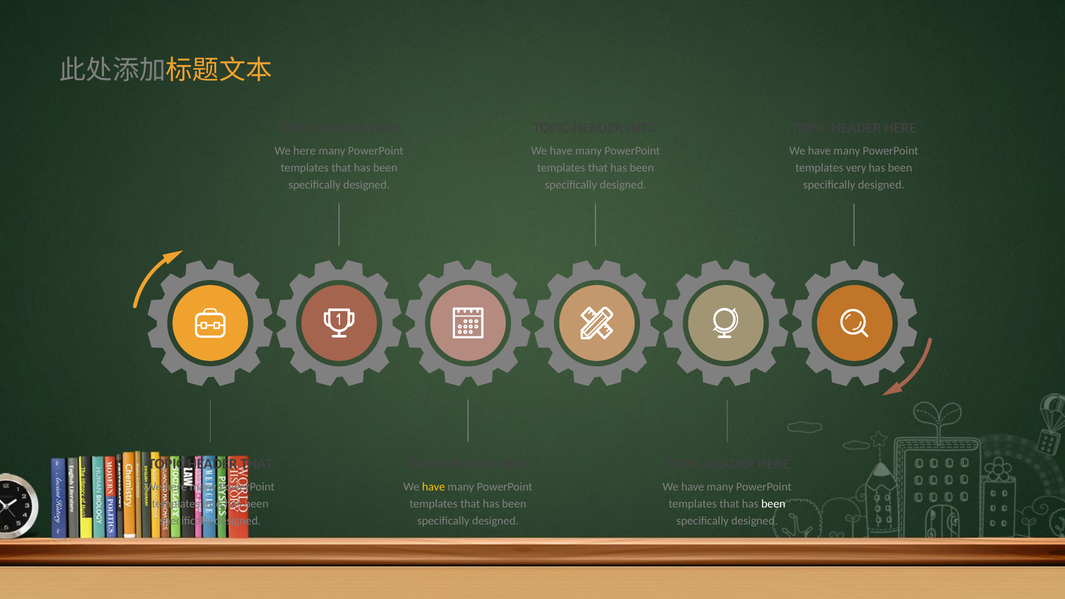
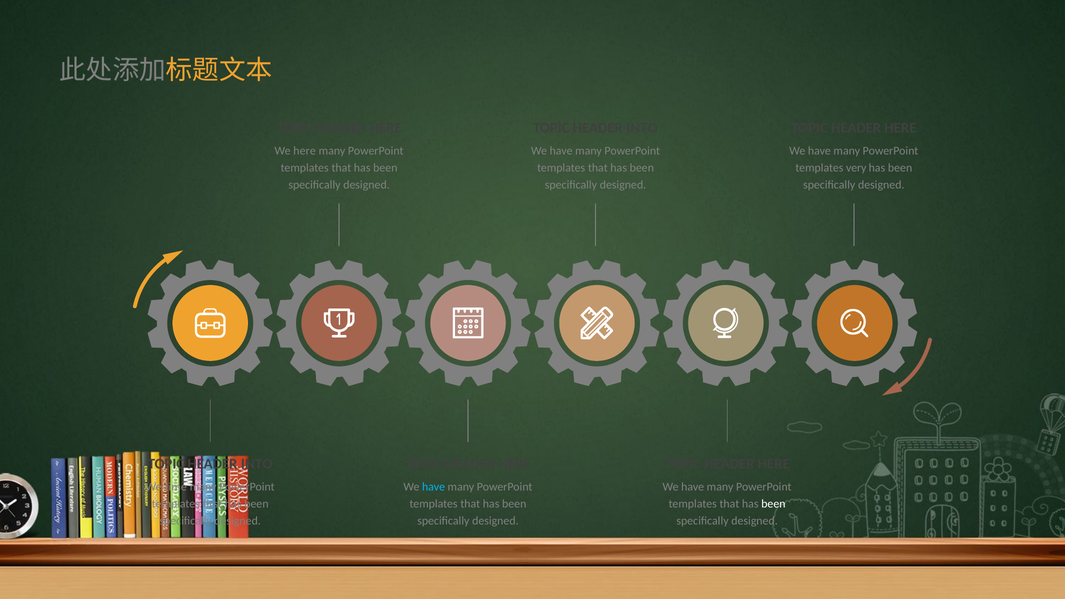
THAT at (257, 464): THAT -> INTO
here at (176, 487): here -> time
have at (434, 487) colour: yellow -> light blue
templates into: into -> first
